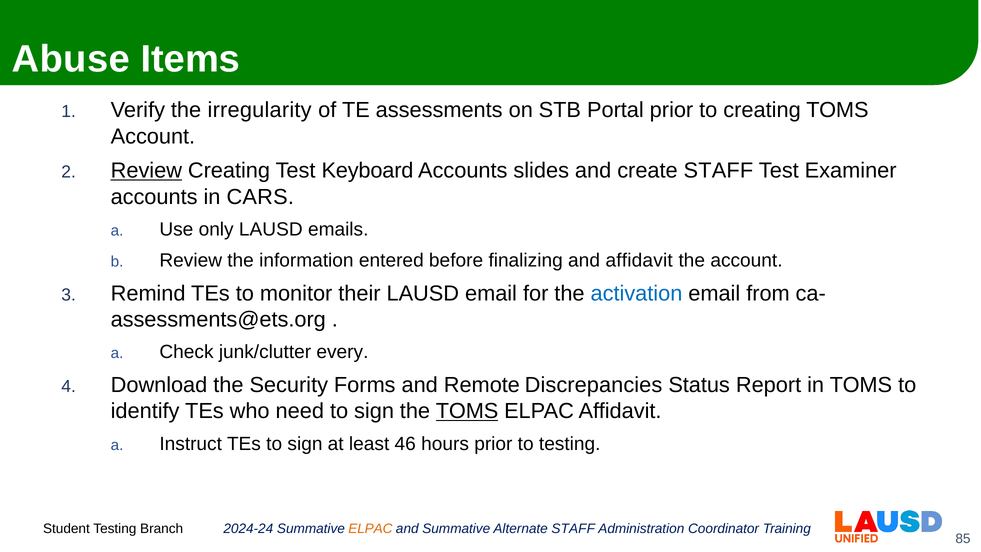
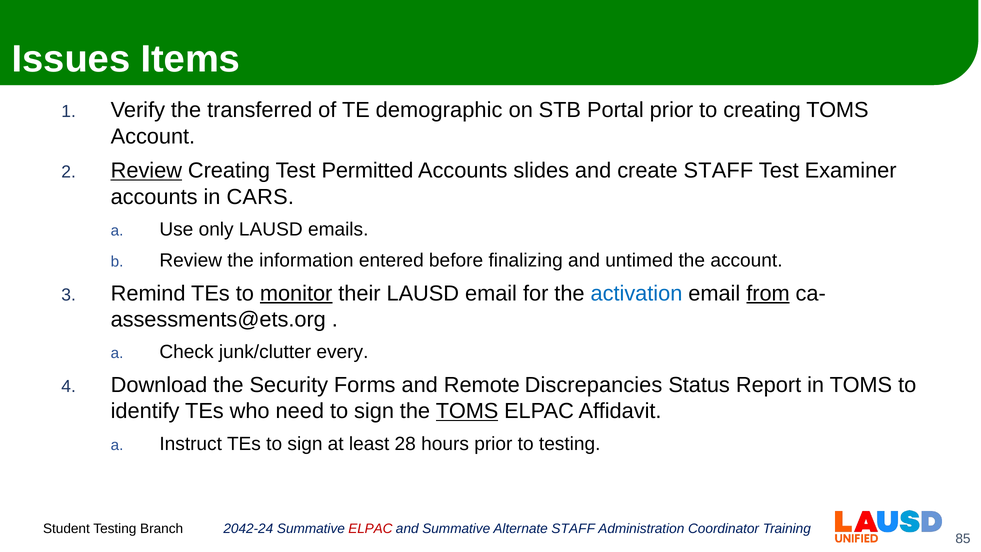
Abuse: Abuse -> Issues
irregularity: irregularity -> transferred
assessments: assessments -> demographic
Keyboard: Keyboard -> Permitted
and affidavit: affidavit -> untimed
monitor underline: none -> present
from underline: none -> present
46: 46 -> 28
2024-24: 2024-24 -> 2042-24
ELPAC at (370, 529) colour: orange -> red
